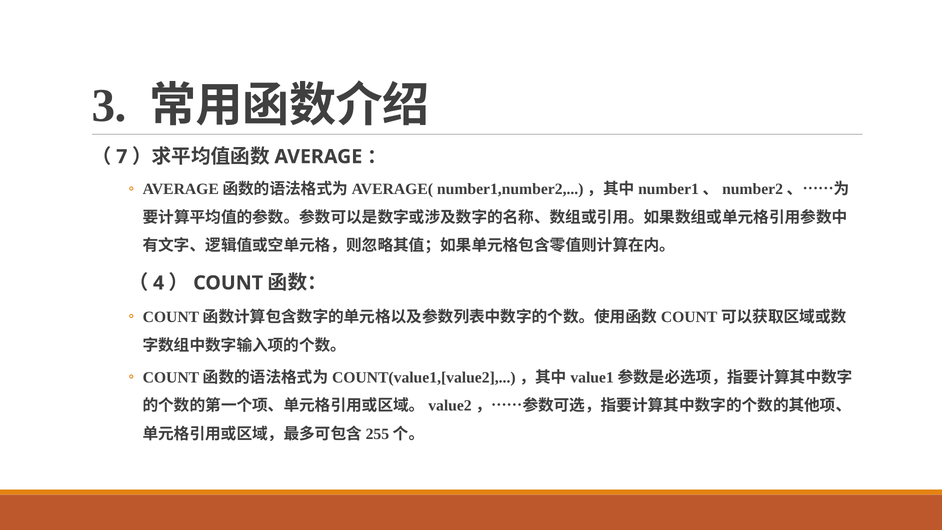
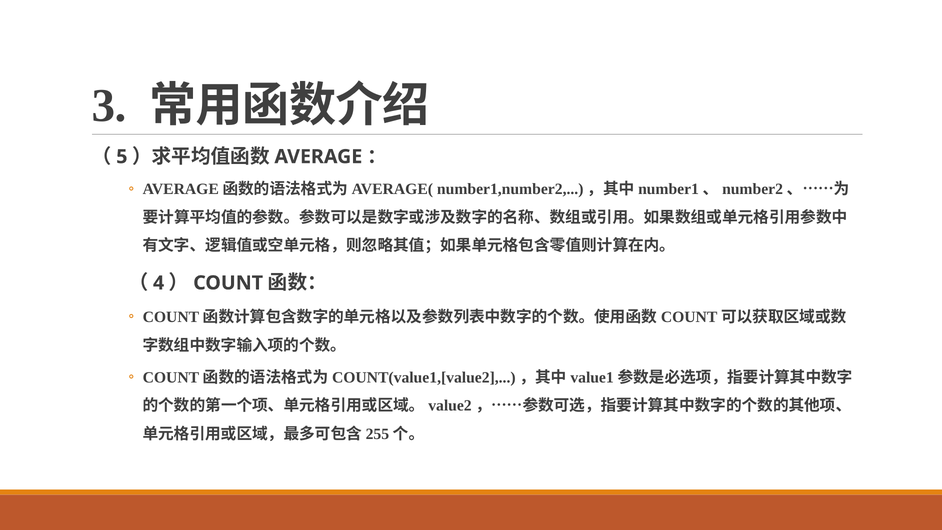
7: 7 -> 5
